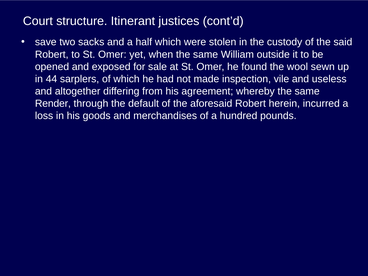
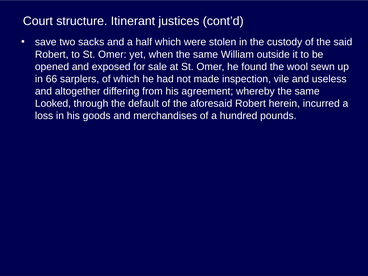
44: 44 -> 66
Render: Render -> Looked
